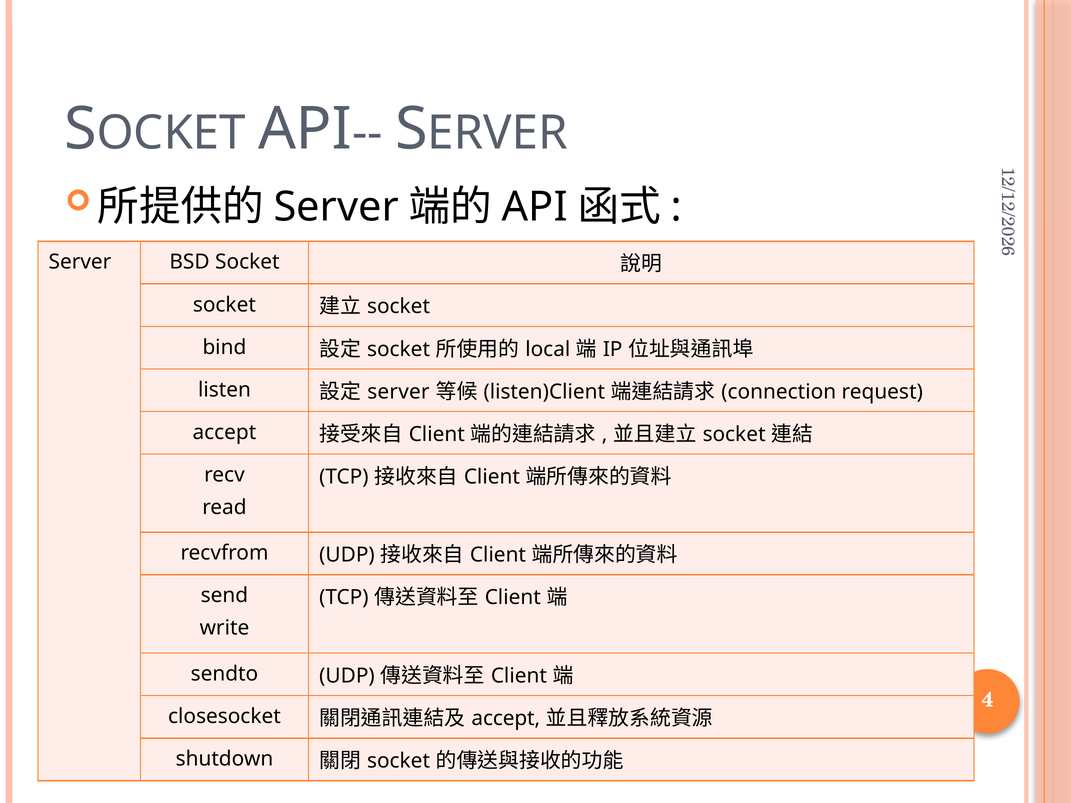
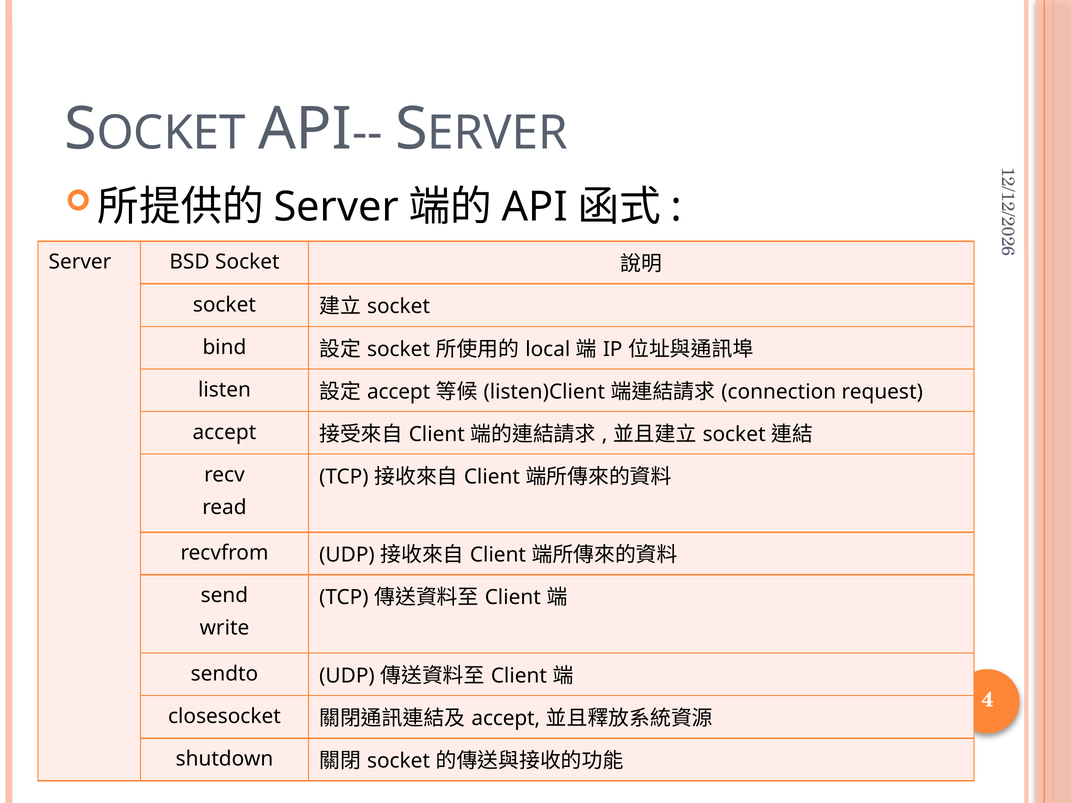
server at (398, 392): server -> accept
